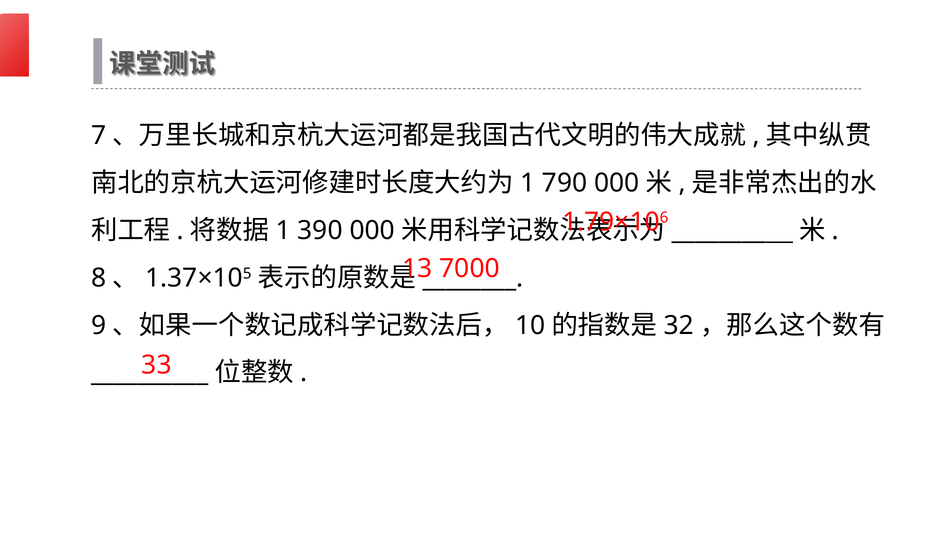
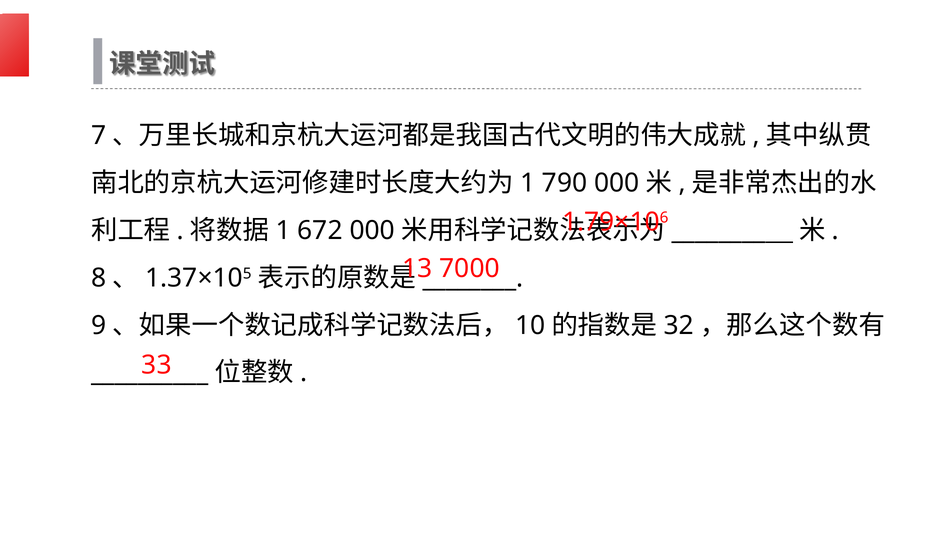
390: 390 -> 672
